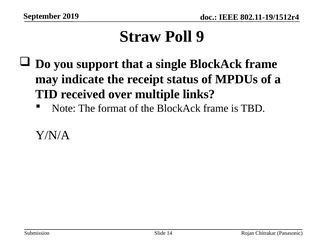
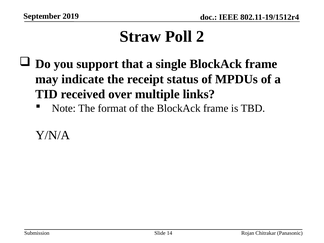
9: 9 -> 2
